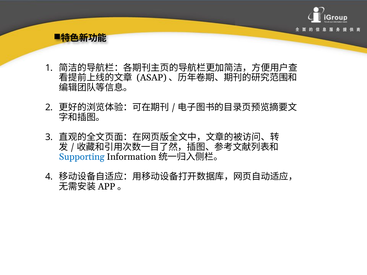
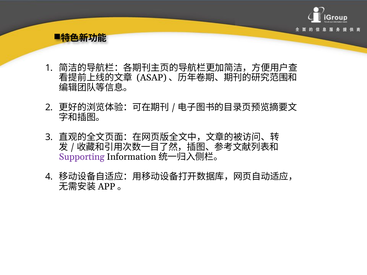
Supporting colour: blue -> purple
